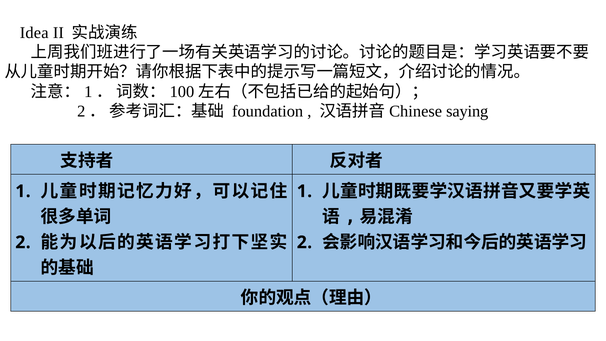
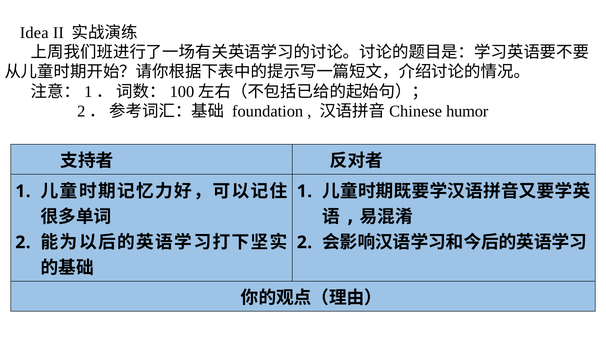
saying: saying -> humor
